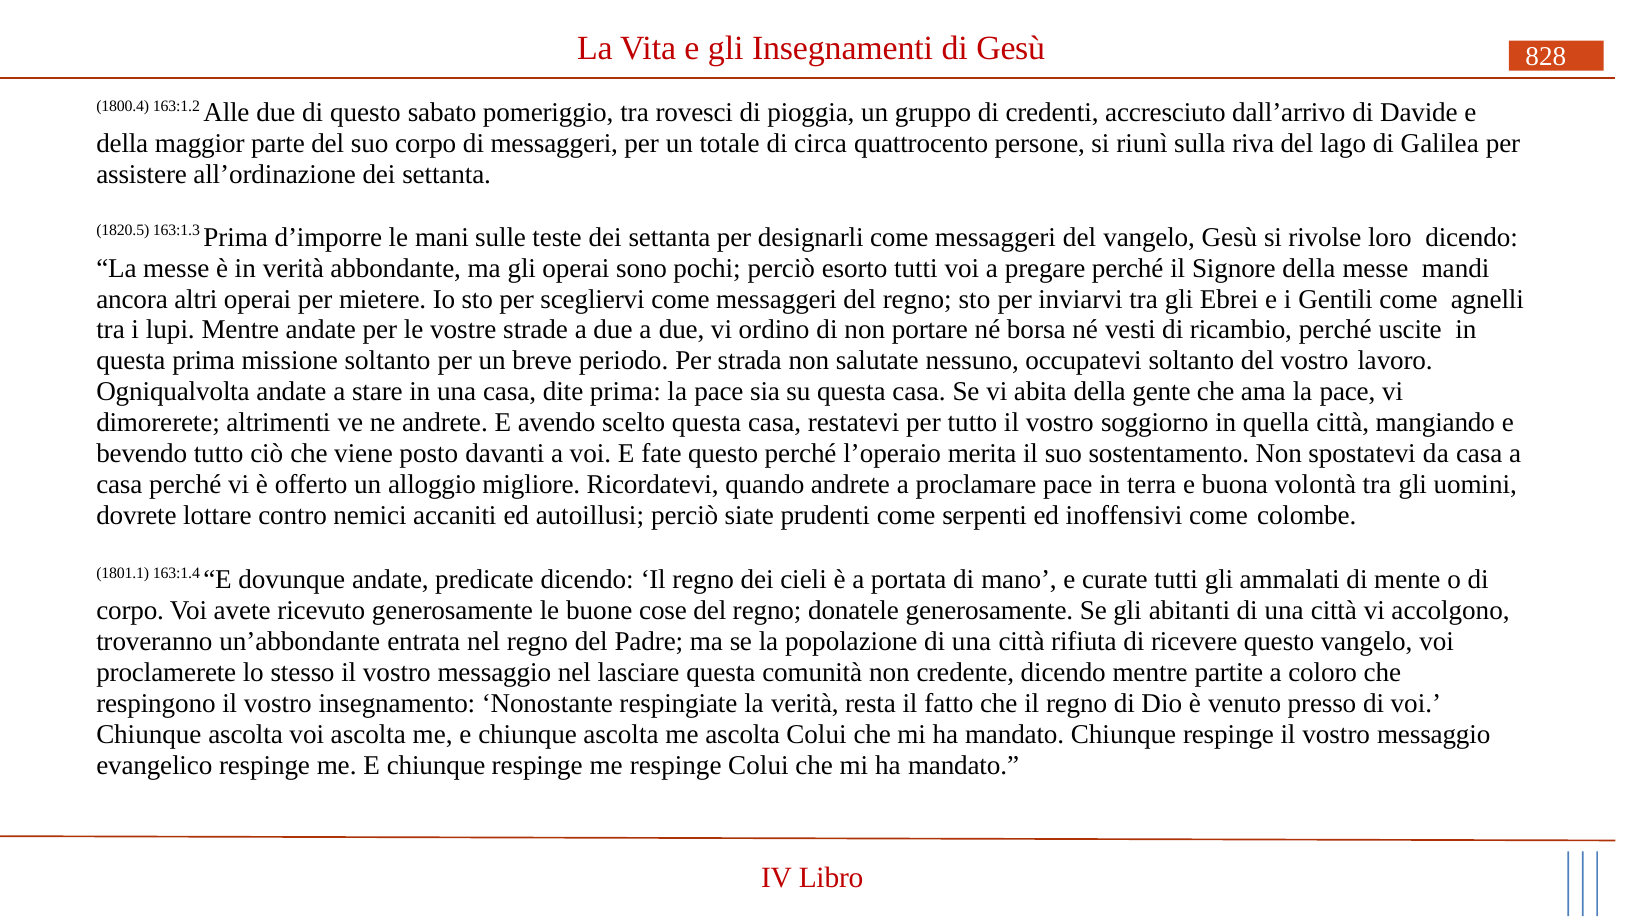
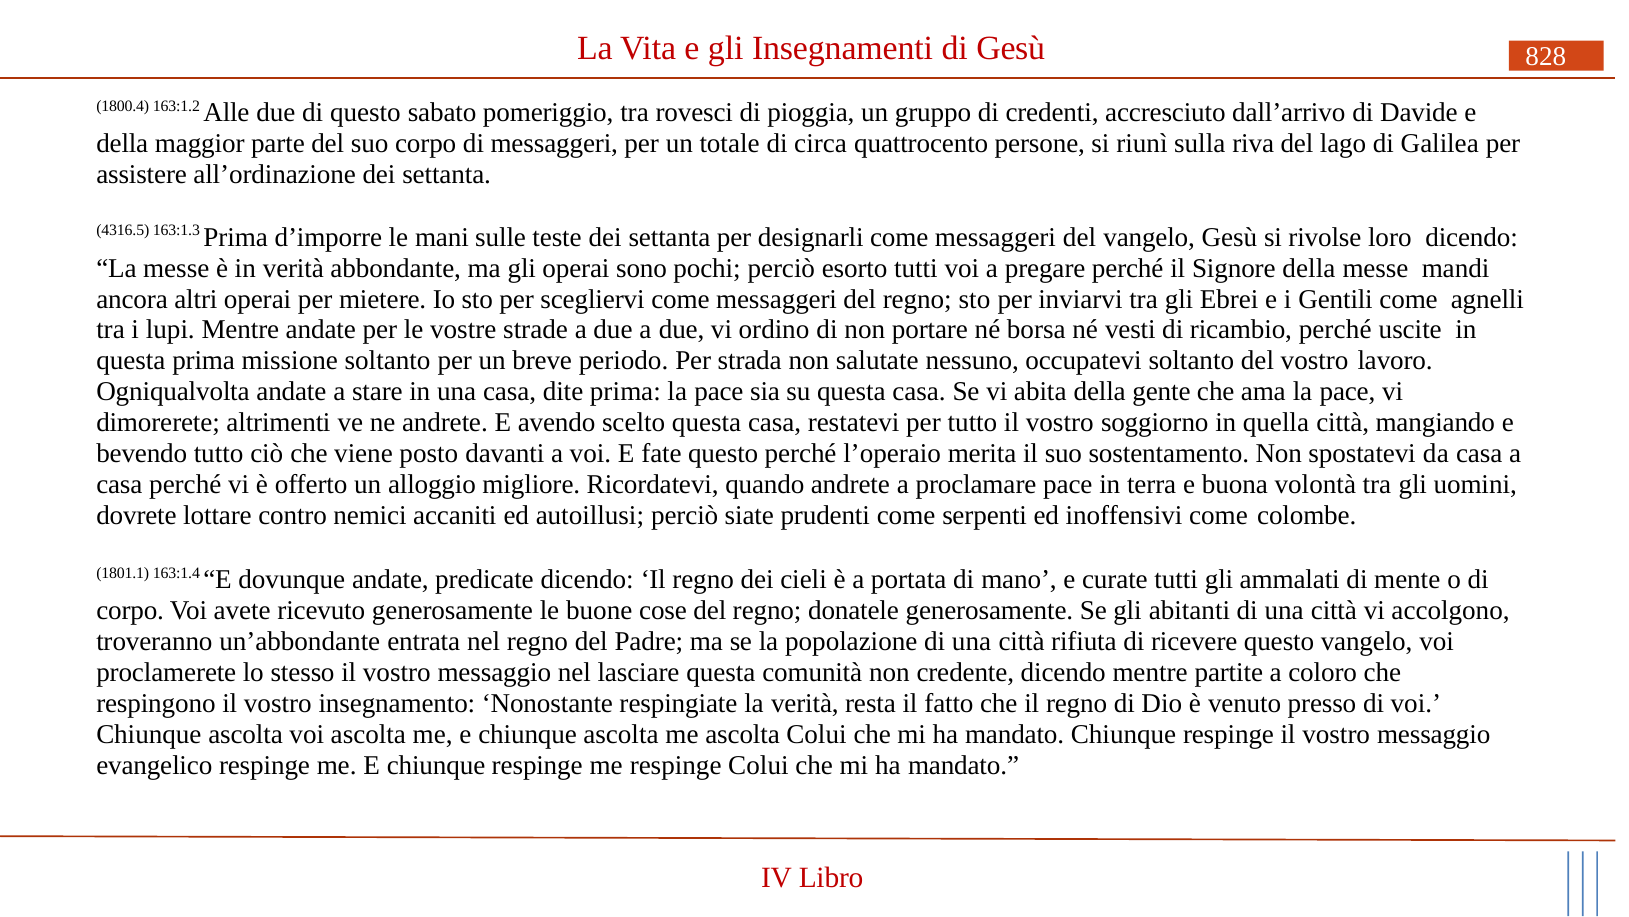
1820.5: 1820.5 -> 4316.5
